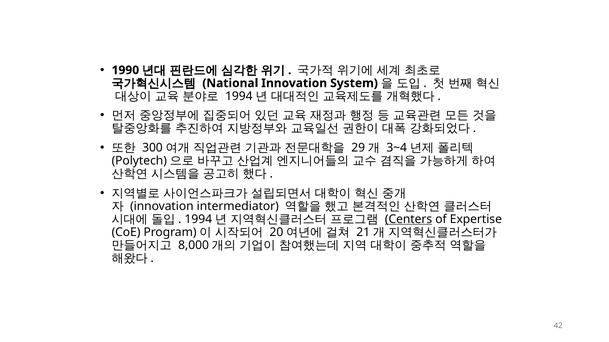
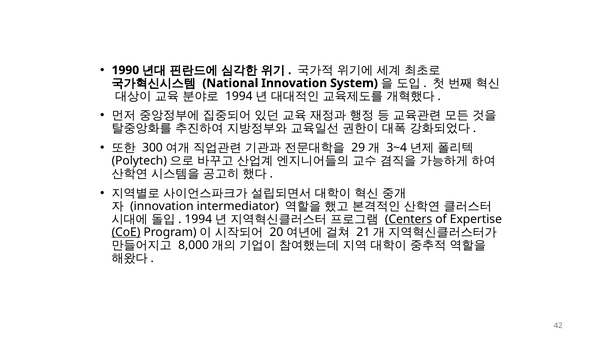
CoE underline: none -> present
